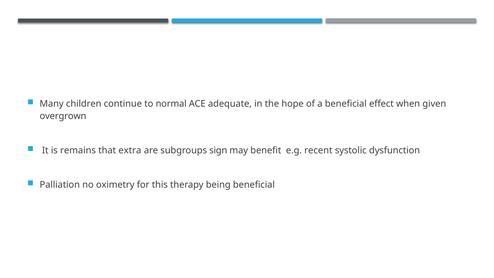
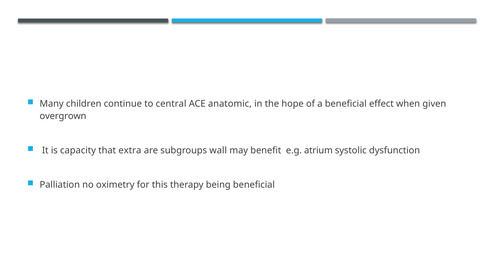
normal: normal -> central
adequate: adequate -> anatomic
remains: remains -> capacity
sign: sign -> wall
recent: recent -> atrium
